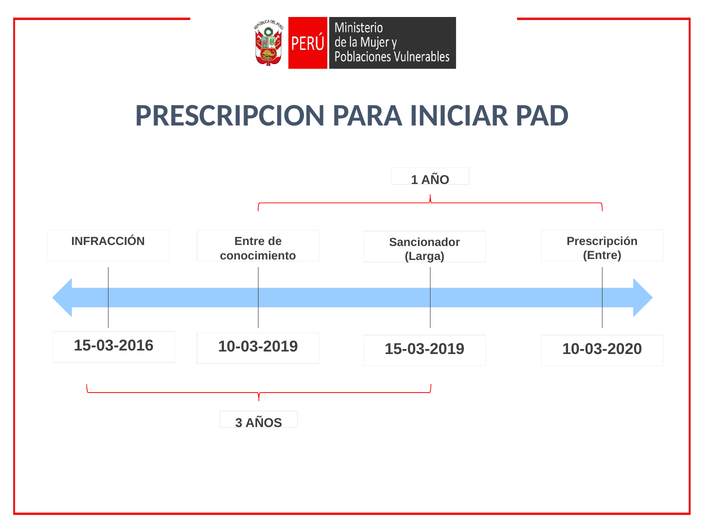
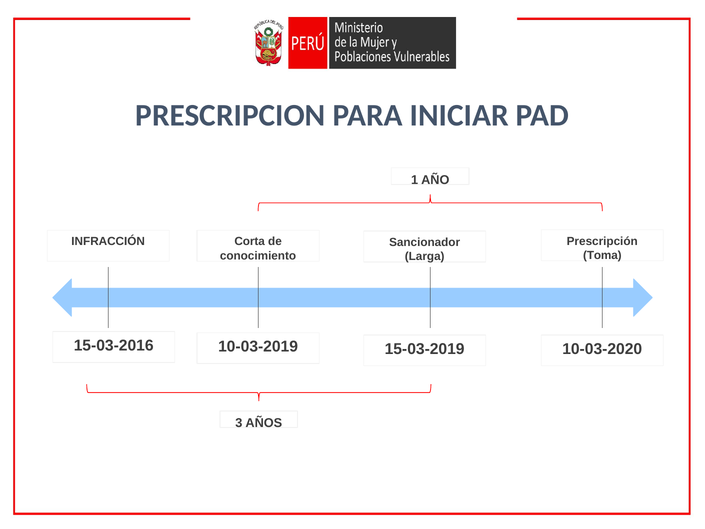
INFRACCIÓN Entre: Entre -> Corta
Entre at (602, 255): Entre -> Toma
